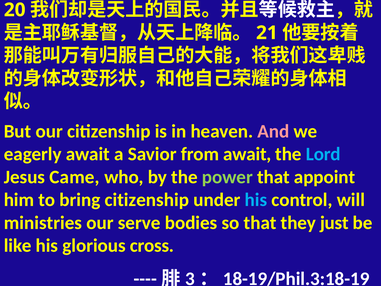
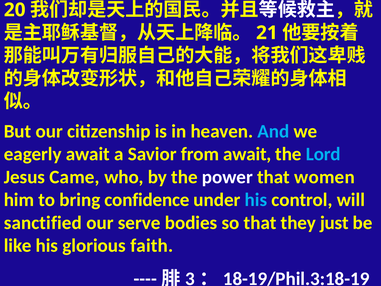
And colour: pink -> light blue
power colour: light green -> white
appoint: appoint -> women
bring citizenship: citizenship -> confidence
ministries: ministries -> sanctified
cross: cross -> faith
